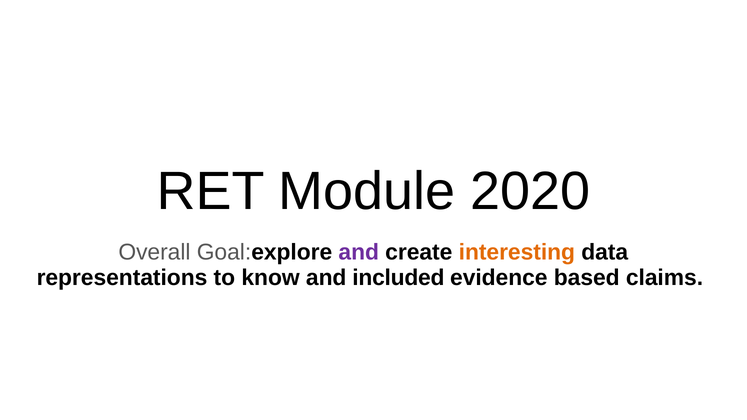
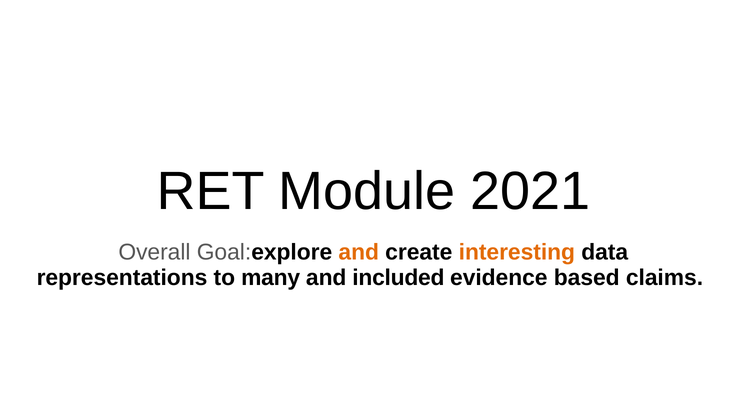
2020: 2020 -> 2021
and at (359, 252) colour: purple -> orange
know: know -> many
